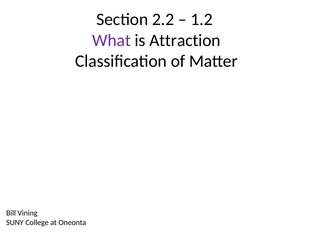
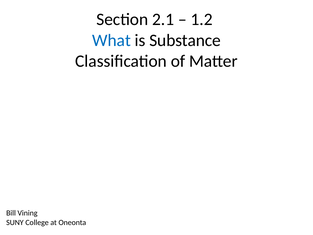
2.2: 2.2 -> 2.1
What colour: purple -> blue
Attraction: Attraction -> Substance
